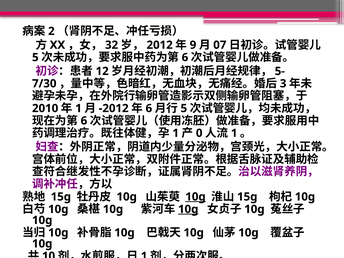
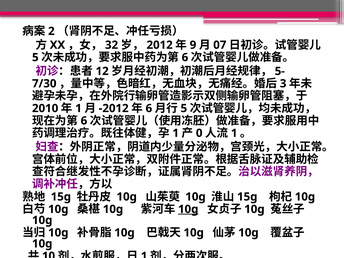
10g at (195, 197) underline: present -> none
